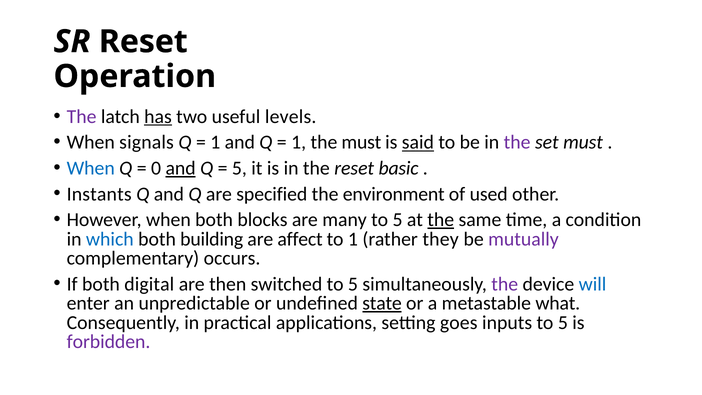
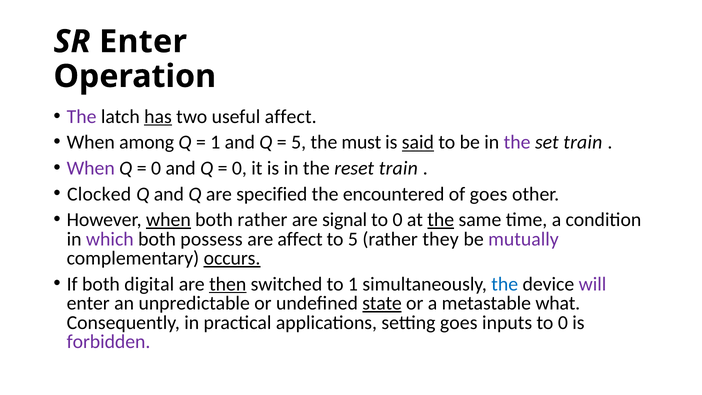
SR Reset: Reset -> Enter
useful levels: levels -> affect
signals: signals -> among
1 at (299, 142): 1 -> 5
set must: must -> train
When at (91, 168) colour: blue -> purple
and at (181, 168) underline: present -> none
5 at (239, 168): 5 -> 0
reset basic: basic -> train
Instants: Instants -> Clocked
environment: environment -> encountered
of used: used -> goes
when at (168, 220) underline: none -> present
both blocks: blocks -> rather
many: many -> signal
5 at (398, 220): 5 -> 0
which colour: blue -> purple
building: building -> possess
to 1: 1 -> 5
occurs underline: none -> present
then underline: none -> present
switched to 5: 5 -> 1
the at (505, 284) colour: purple -> blue
will colour: blue -> purple
inputs to 5: 5 -> 0
